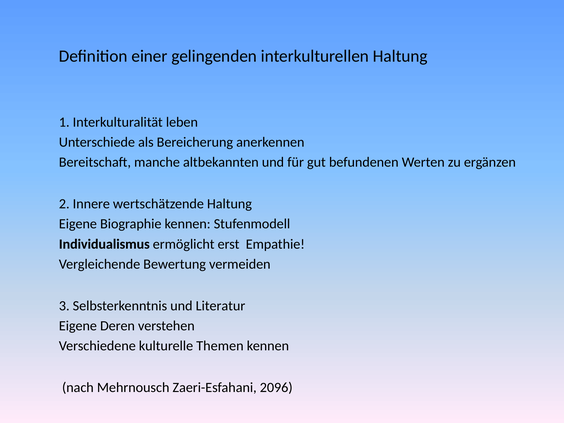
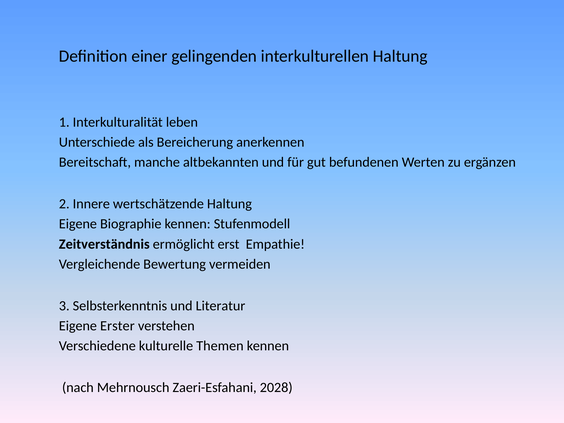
Individualismus: Individualismus -> Zeitverständnis
Deren: Deren -> Erster
2096: 2096 -> 2028
